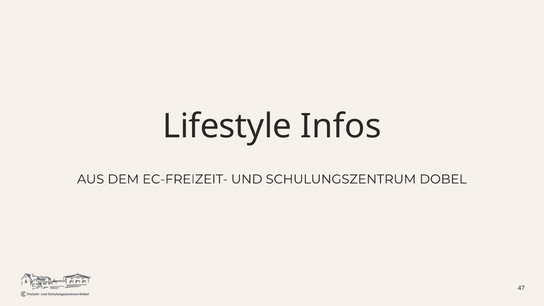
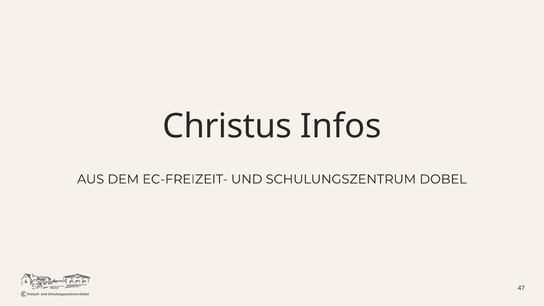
Lifestyle: Lifestyle -> Christus
